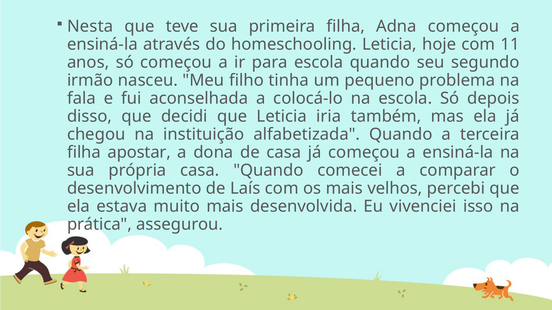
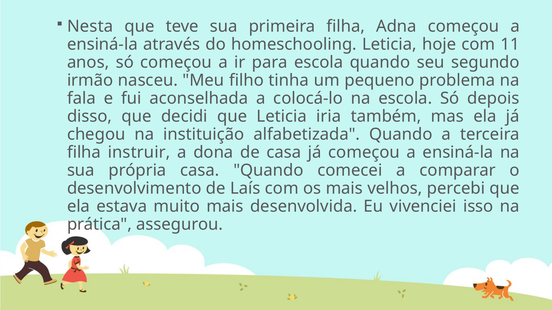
apostar: apostar -> instruir
